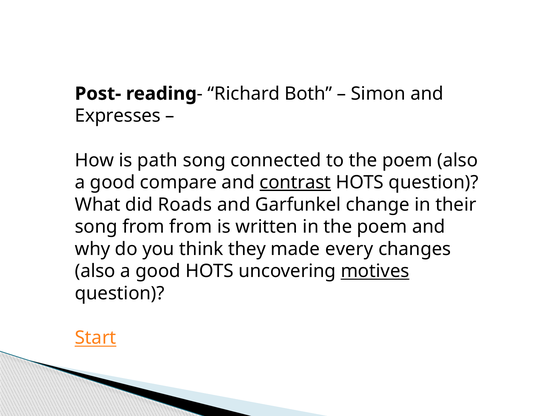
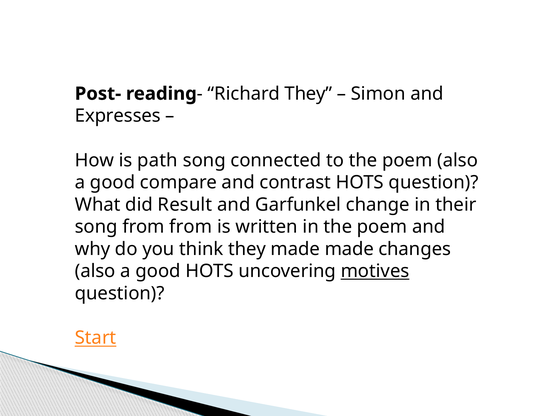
Richard Both: Both -> They
contrast underline: present -> none
Roads: Roads -> Result
made every: every -> made
